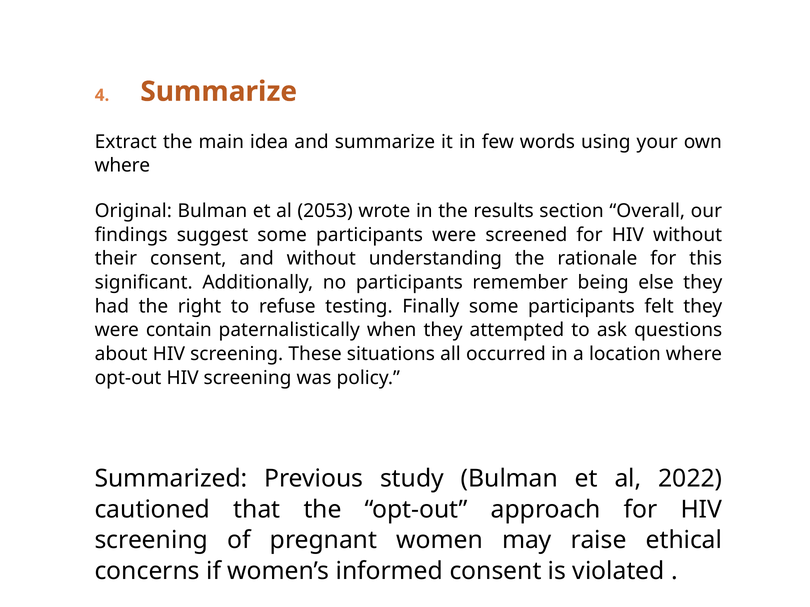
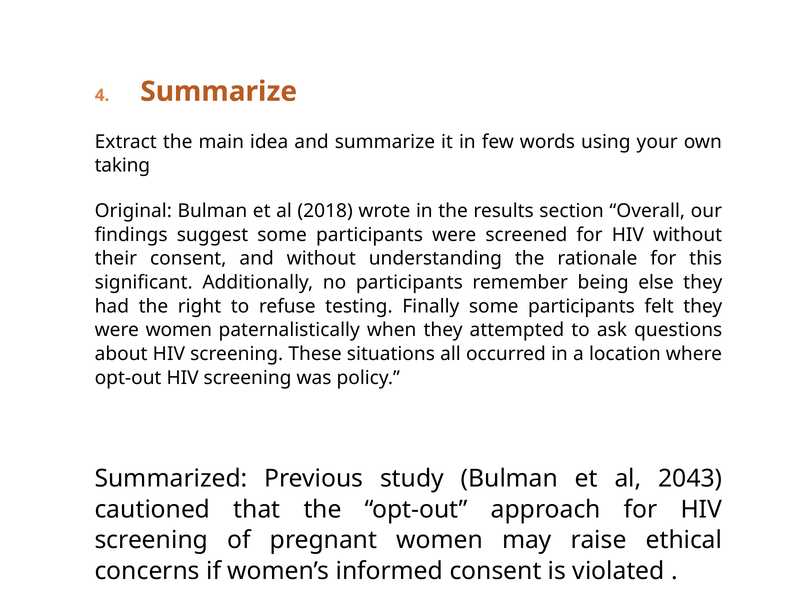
where at (122, 166): where -> taking
2053: 2053 -> 2018
were contain: contain -> women
2022: 2022 -> 2043
